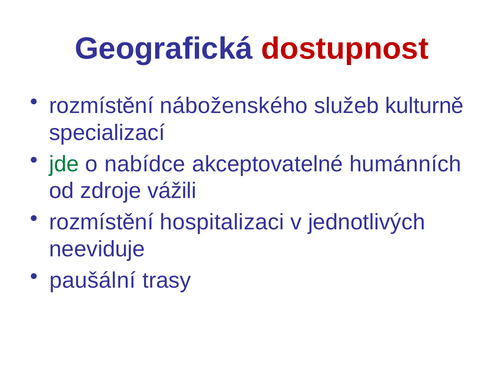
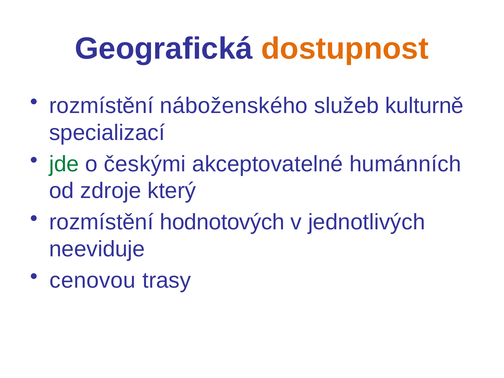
dostupnost colour: red -> orange
nabídce: nabídce -> českými
vážili: vážili -> který
hospitalizaci: hospitalizaci -> hodnotových
paušální: paušální -> cenovou
